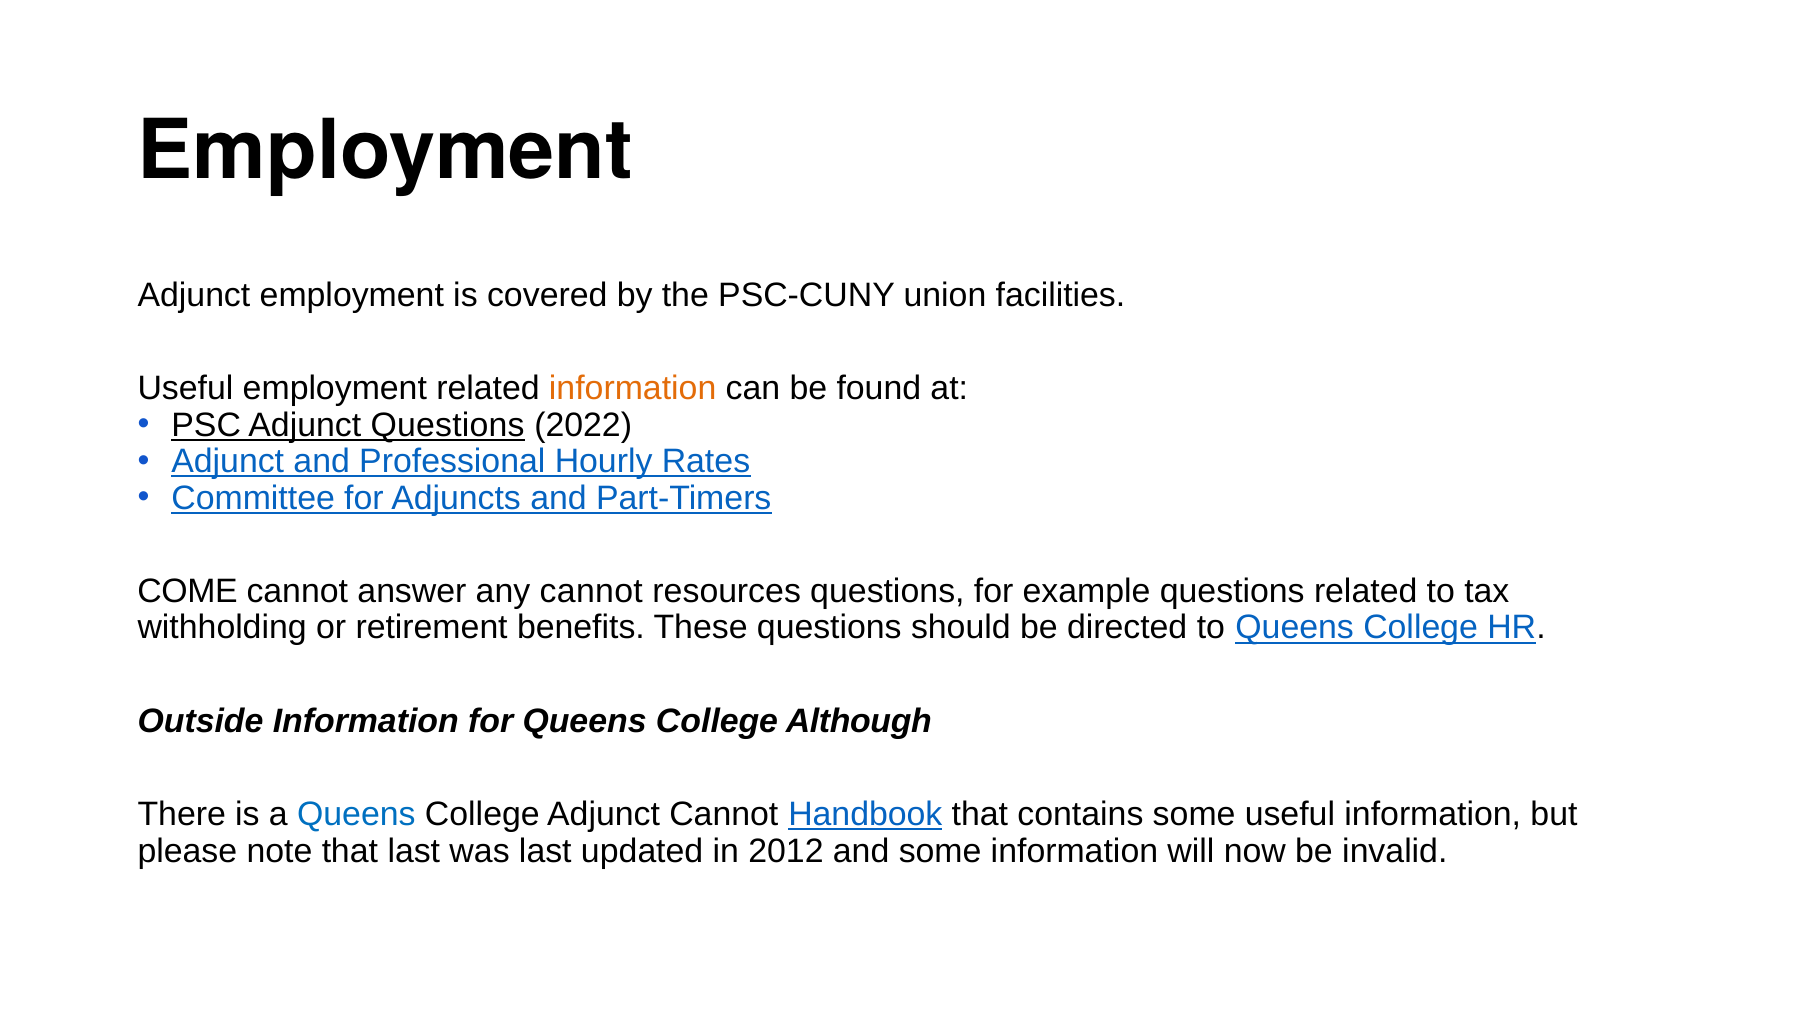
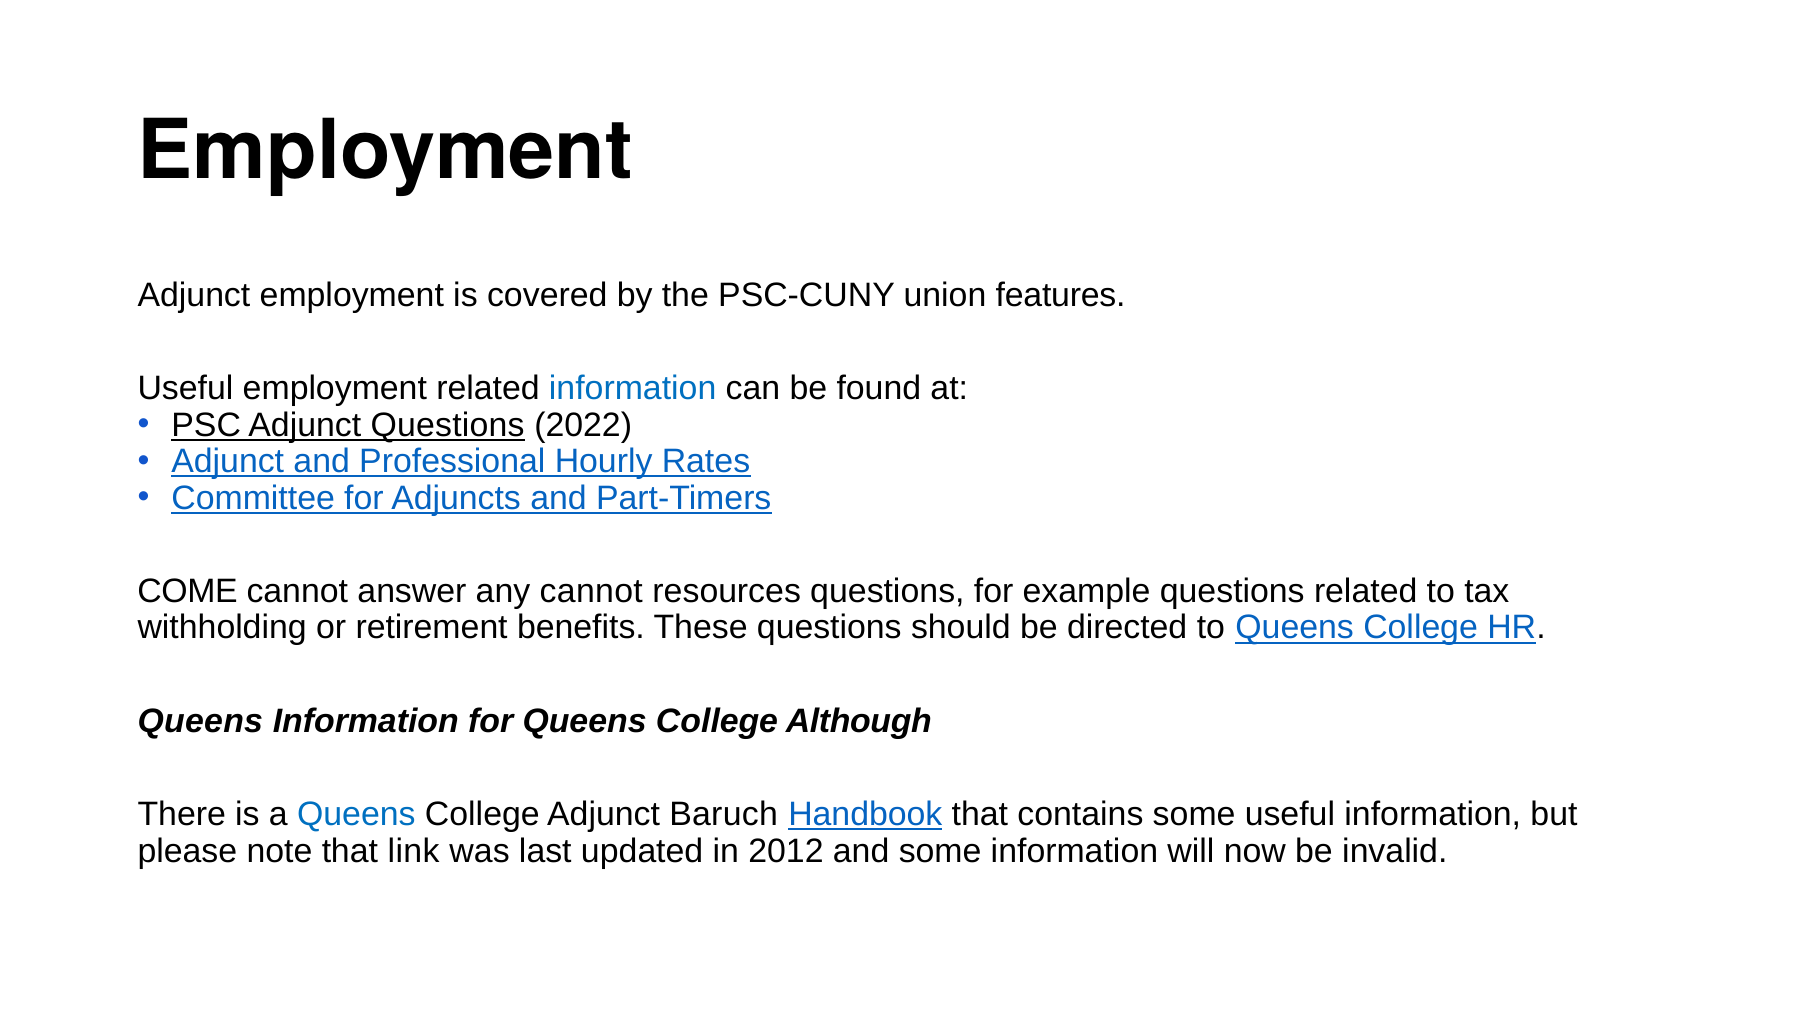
facilities: facilities -> features
information at (633, 388) colour: orange -> blue
Outside at (200, 721): Outside -> Queens
Adjunct Cannot: Cannot -> Baruch
that last: last -> link
